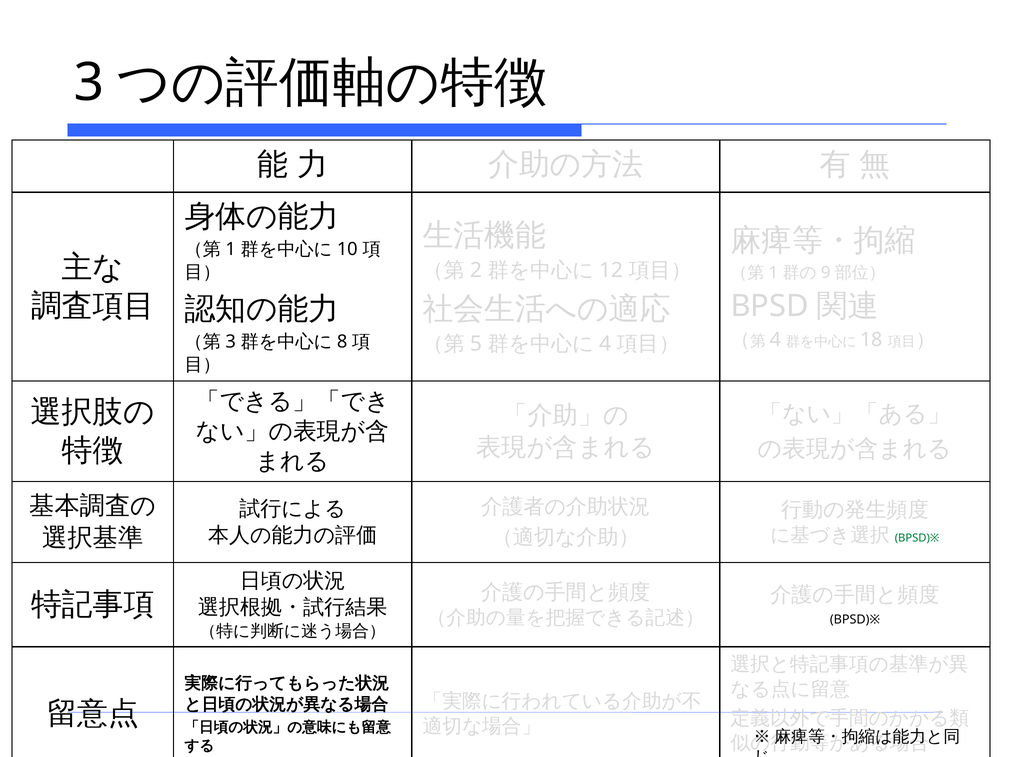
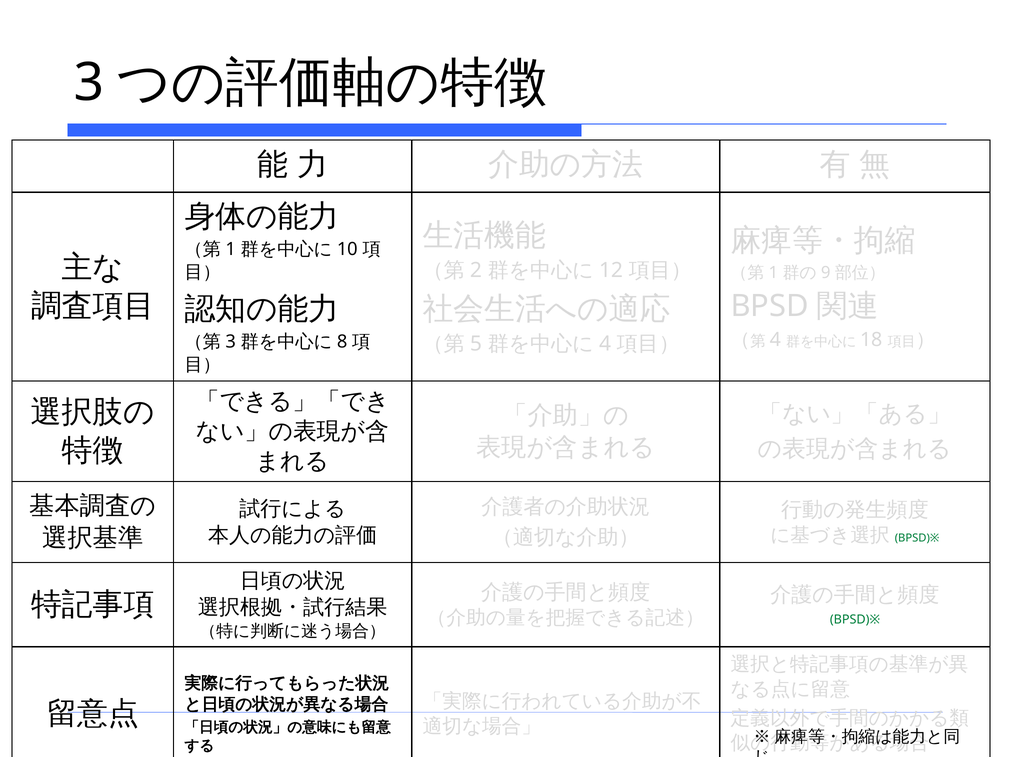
BPSD)※ at (855, 620) colour: black -> green
